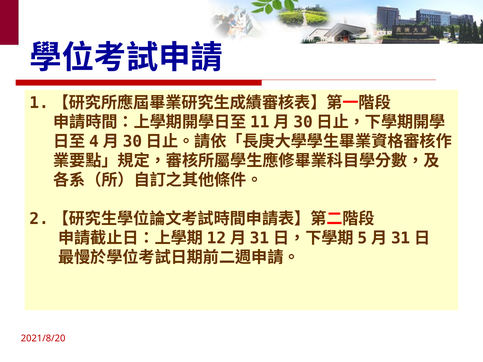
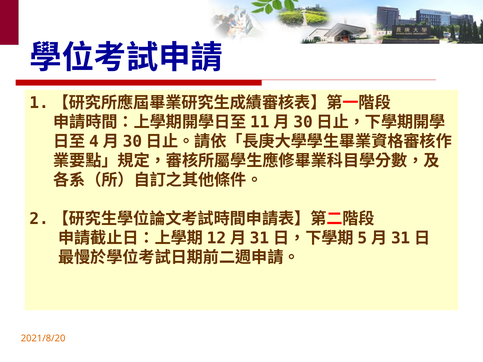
2021/8/20 colour: red -> orange
